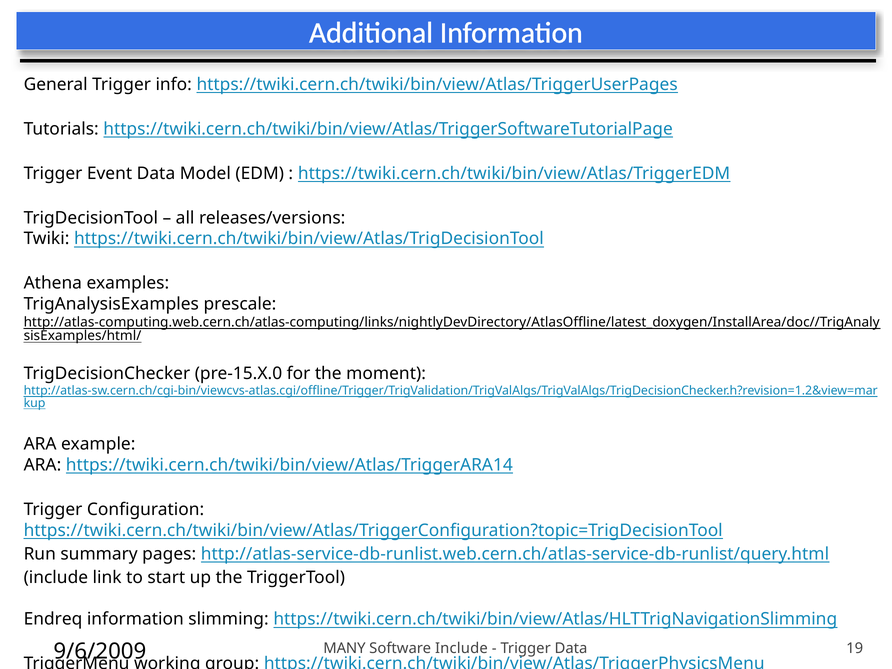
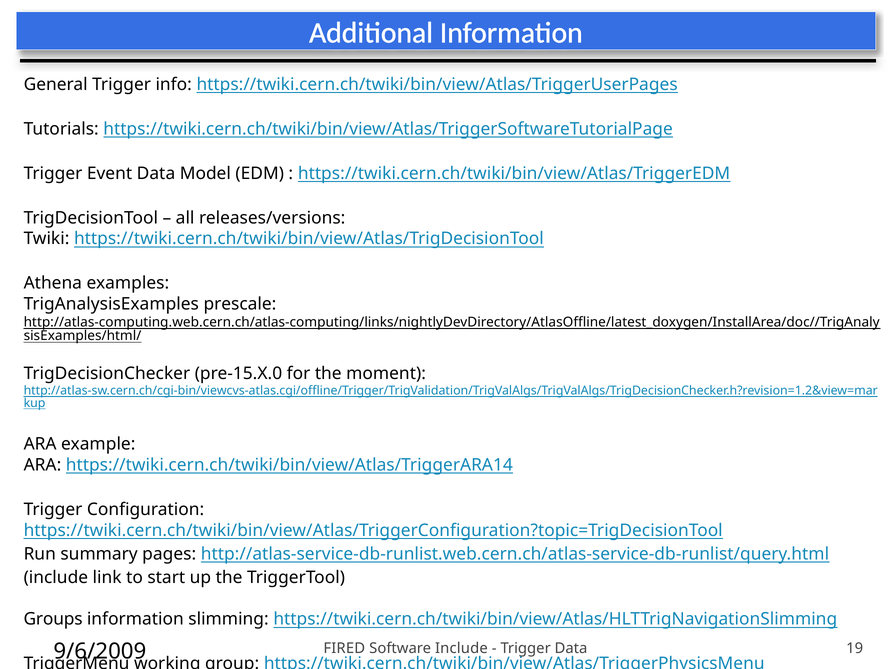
Endreq: Endreq -> Groups
MANY: MANY -> FIRED
